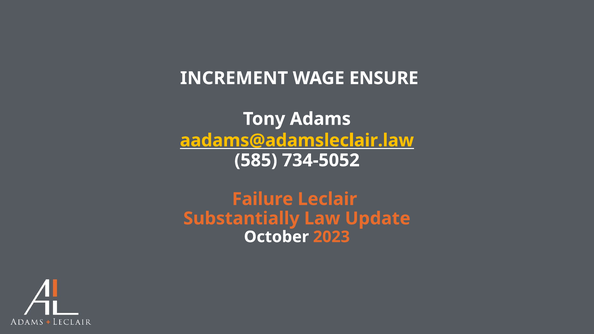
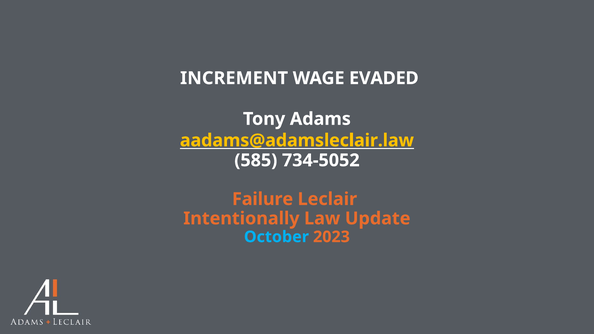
ENSURE: ENSURE -> EVADED
Substantially: Substantially -> Intentionally
October colour: white -> light blue
